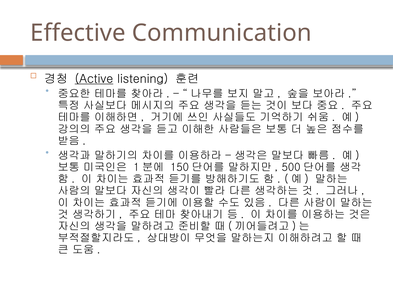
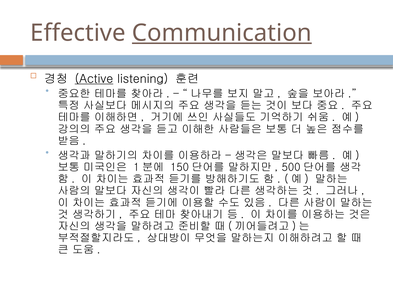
Communication underline: none -> present
